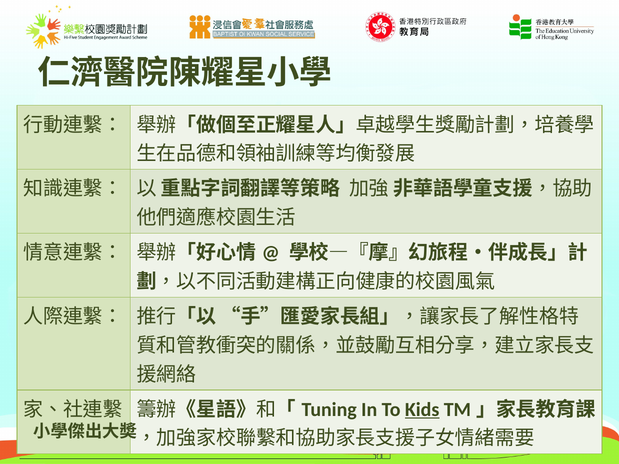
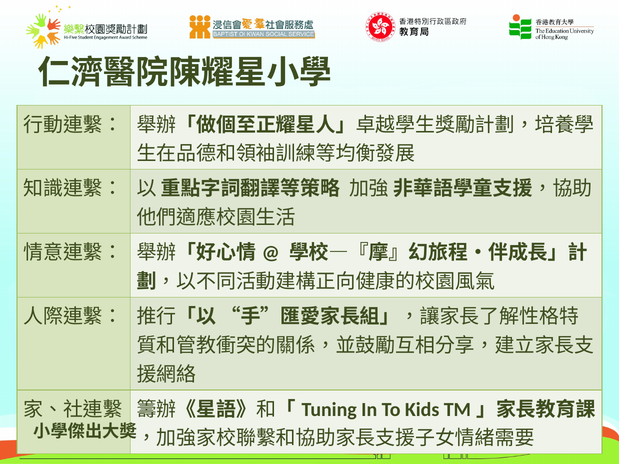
Kids underline: present -> none
